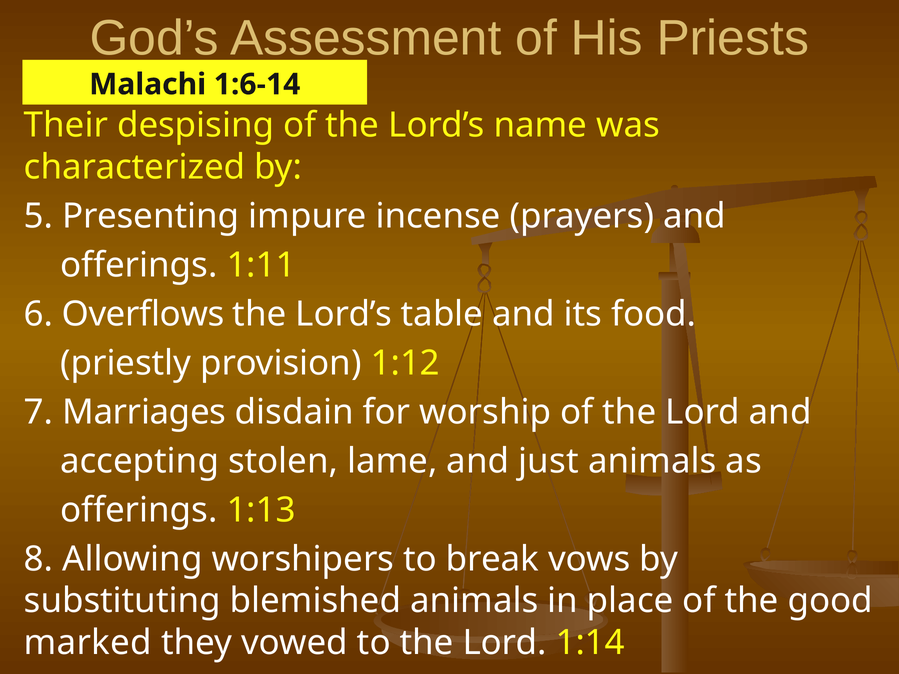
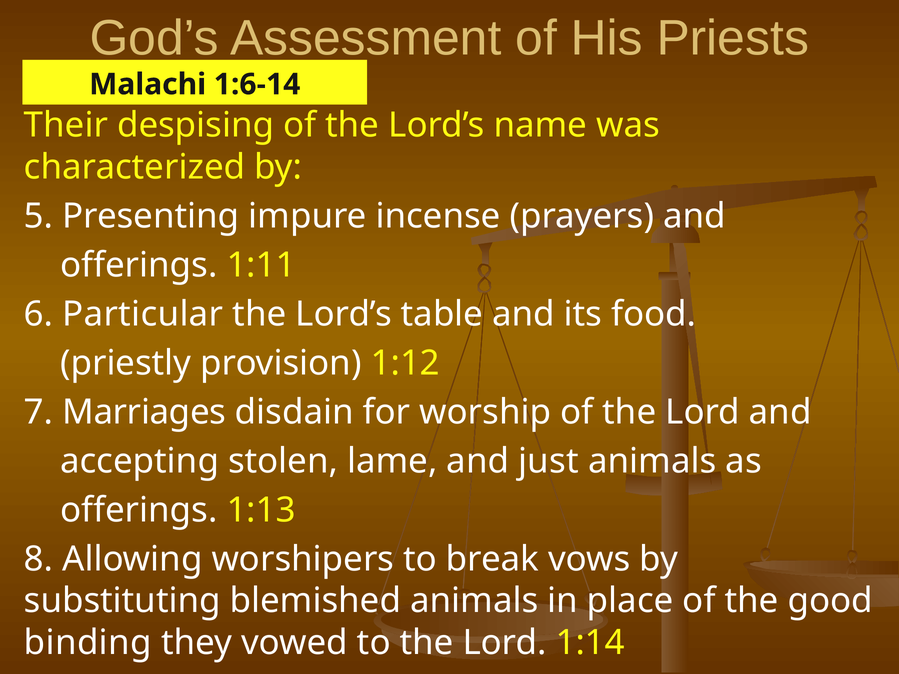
Overflows: Overflows -> Particular
marked: marked -> binding
